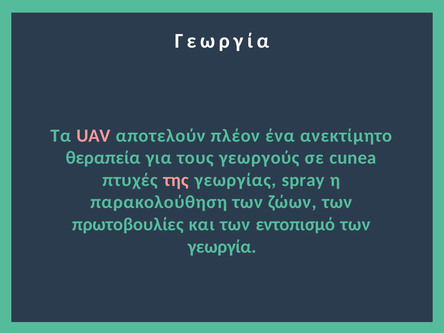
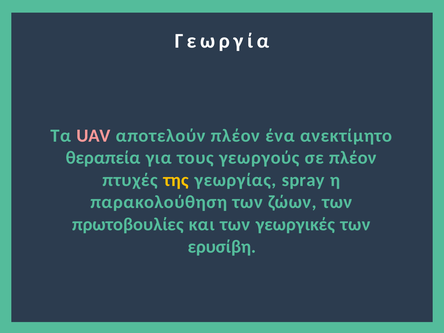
σε cunea: cunea -> πλέον
της colour: pink -> yellow
εντοπισμό: εντοπισμό -> γεωργικές
γεωργία at (222, 247): γεωργία -> ερυσίβη
